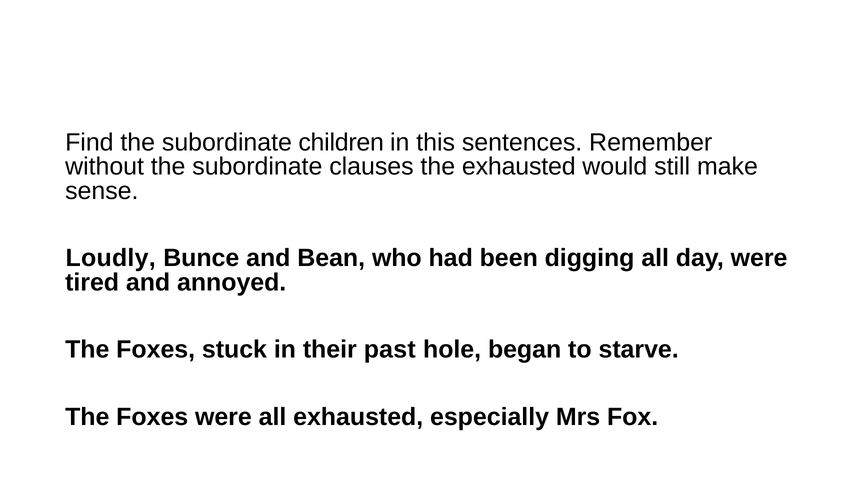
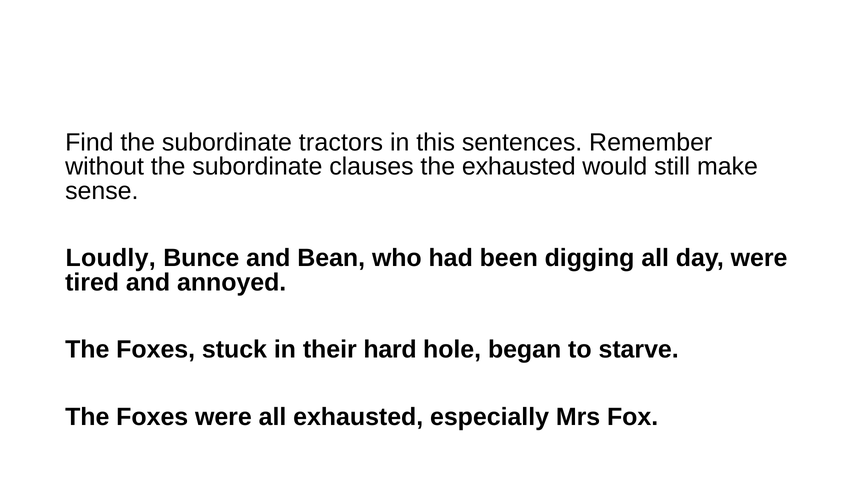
children: children -> tractors
past: past -> hard
